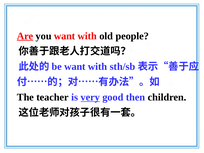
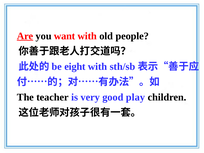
want at (75, 67): want -> eight
very underline: present -> none
then: then -> play
